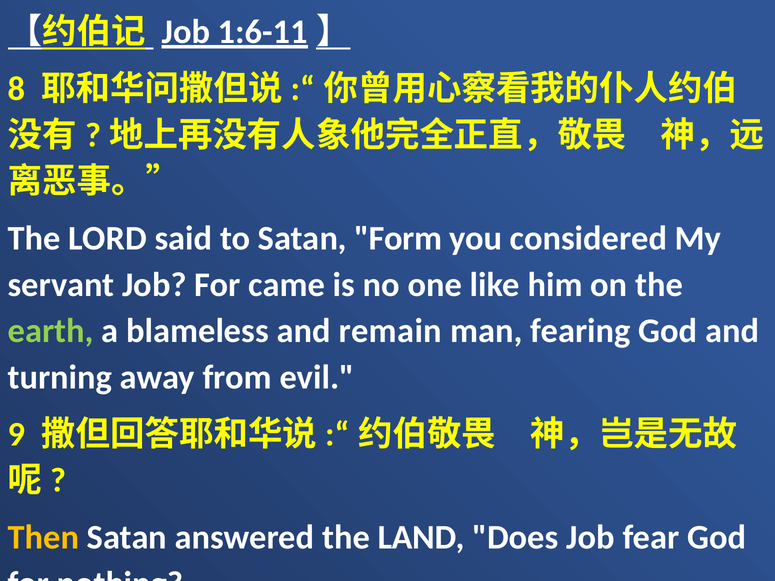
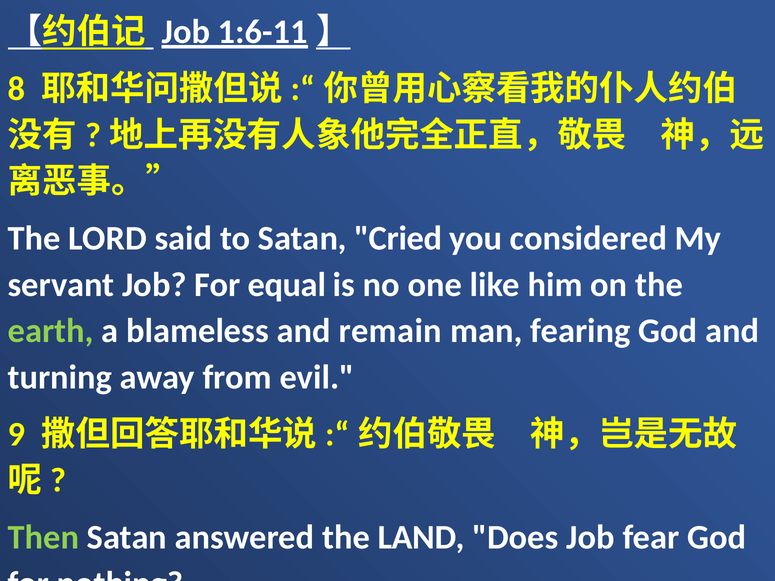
Form: Form -> Cried
came: came -> equal
Then colour: yellow -> light green
